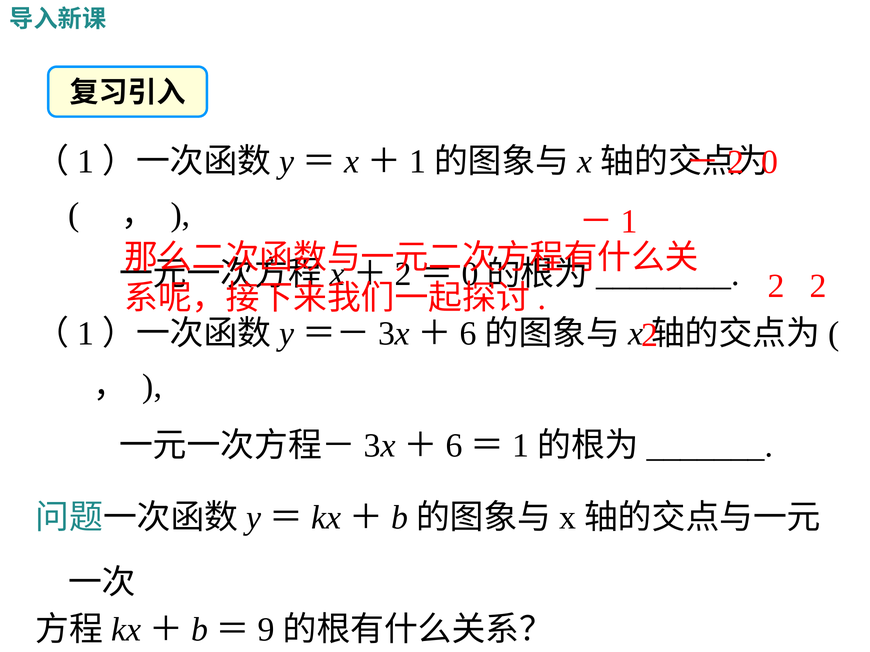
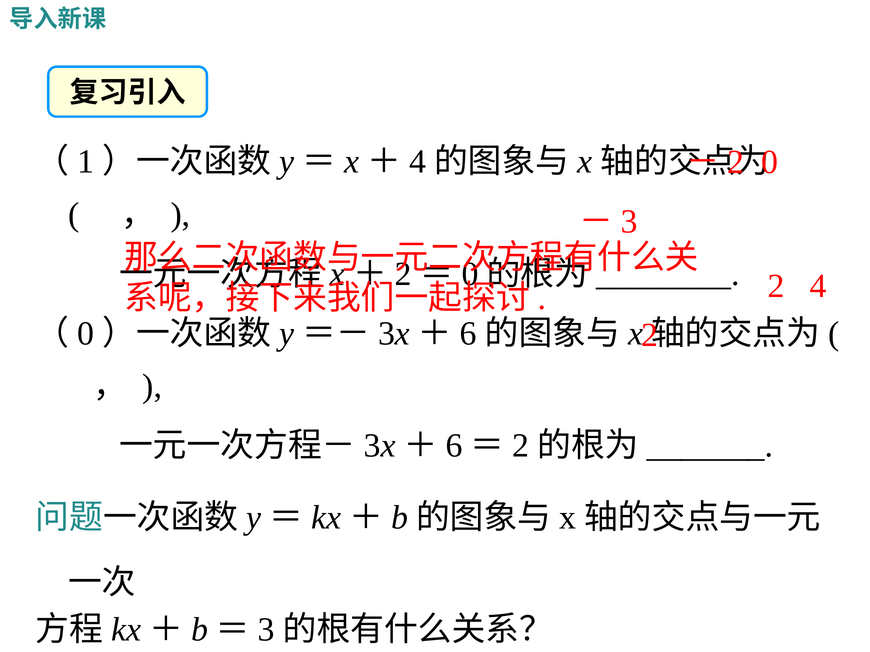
1 at (418, 162): 1 -> 4
1 at (629, 222): 1 -> 3
2 at (818, 286): 2 -> 4
1 at (86, 334): 1 -> 0
1 at (521, 446): 1 -> 2
9 at (266, 630): 9 -> 3
